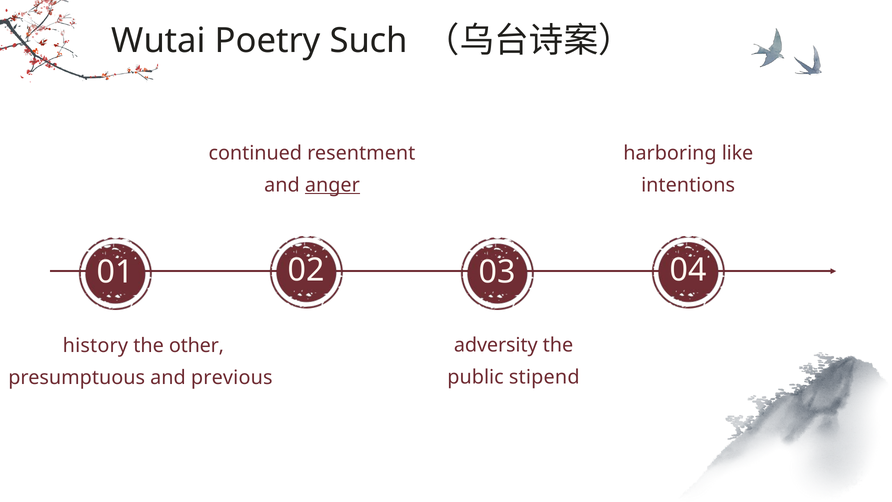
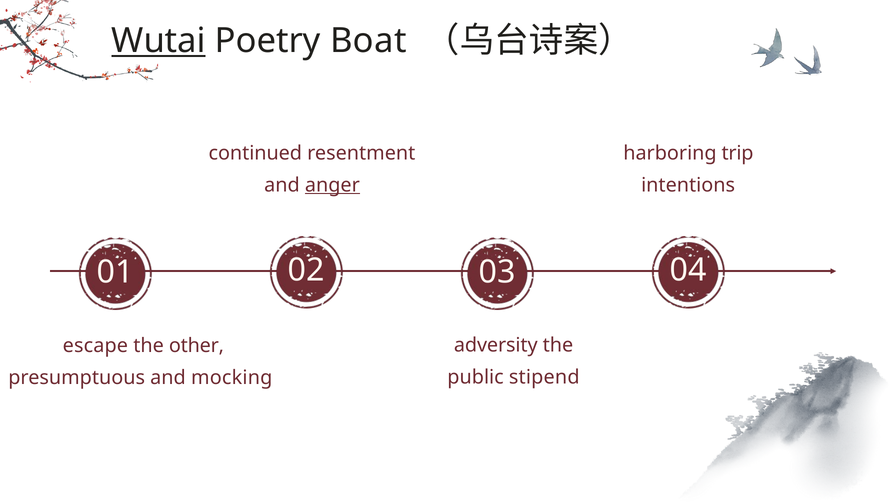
Wutai underline: none -> present
Such: Such -> Boat
like: like -> trip
history: history -> escape
previous: previous -> mocking
